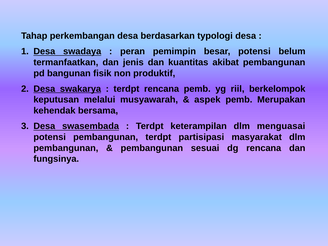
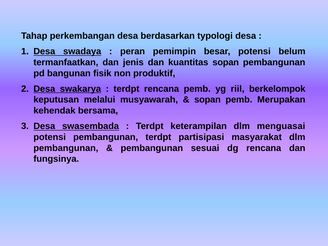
kuantitas akibat: akibat -> sopan
aspek at (207, 100): aspek -> sopan
